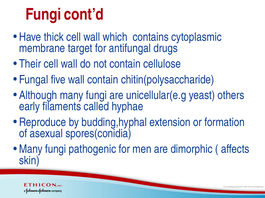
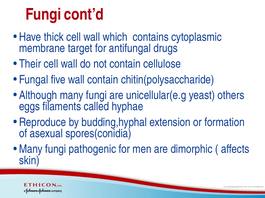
early: early -> eggs
